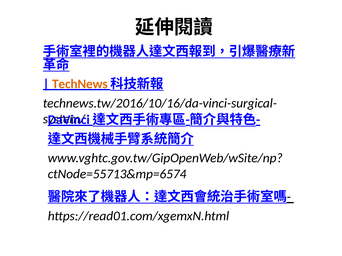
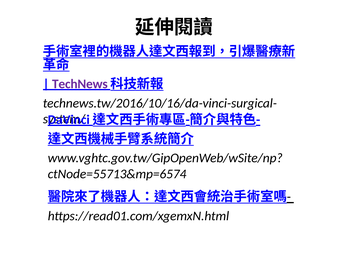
TechNews colour: orange -> purple
